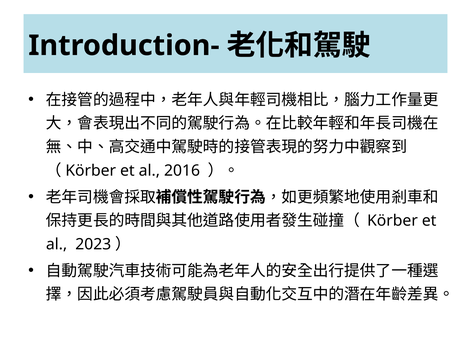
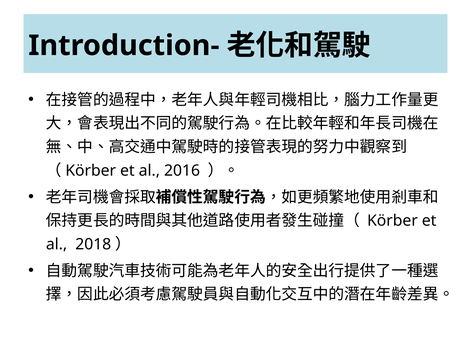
2023: 2023 -> 2018
